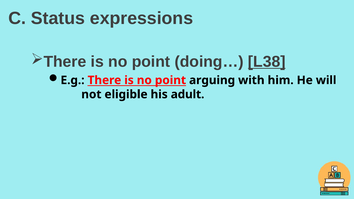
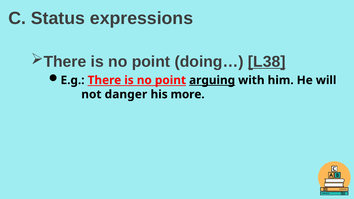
arguing underline: none -> present
eligible: eligible -> danger
adult: adult -> more
